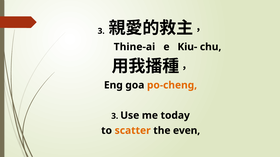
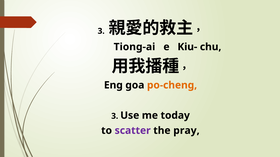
Thine-ai: Thine-ai -> Tiong-ai
scatter colour: orange -> purple
even: even -> pray
